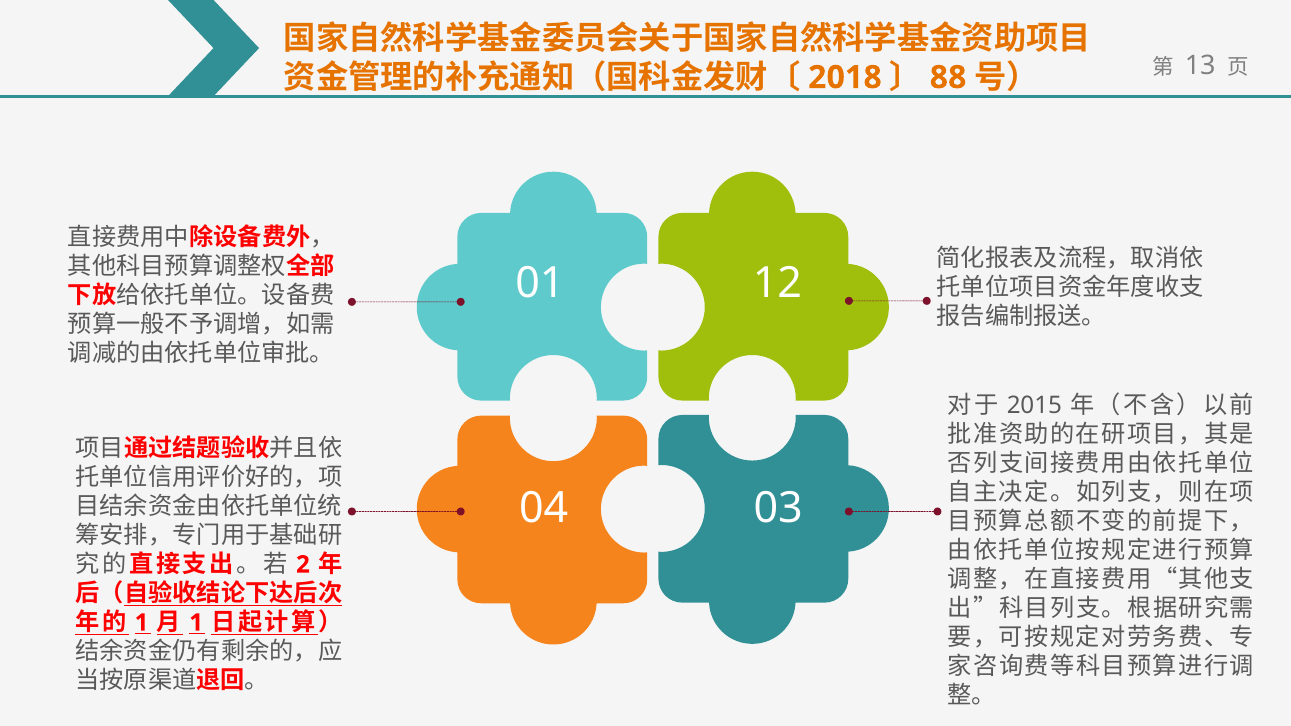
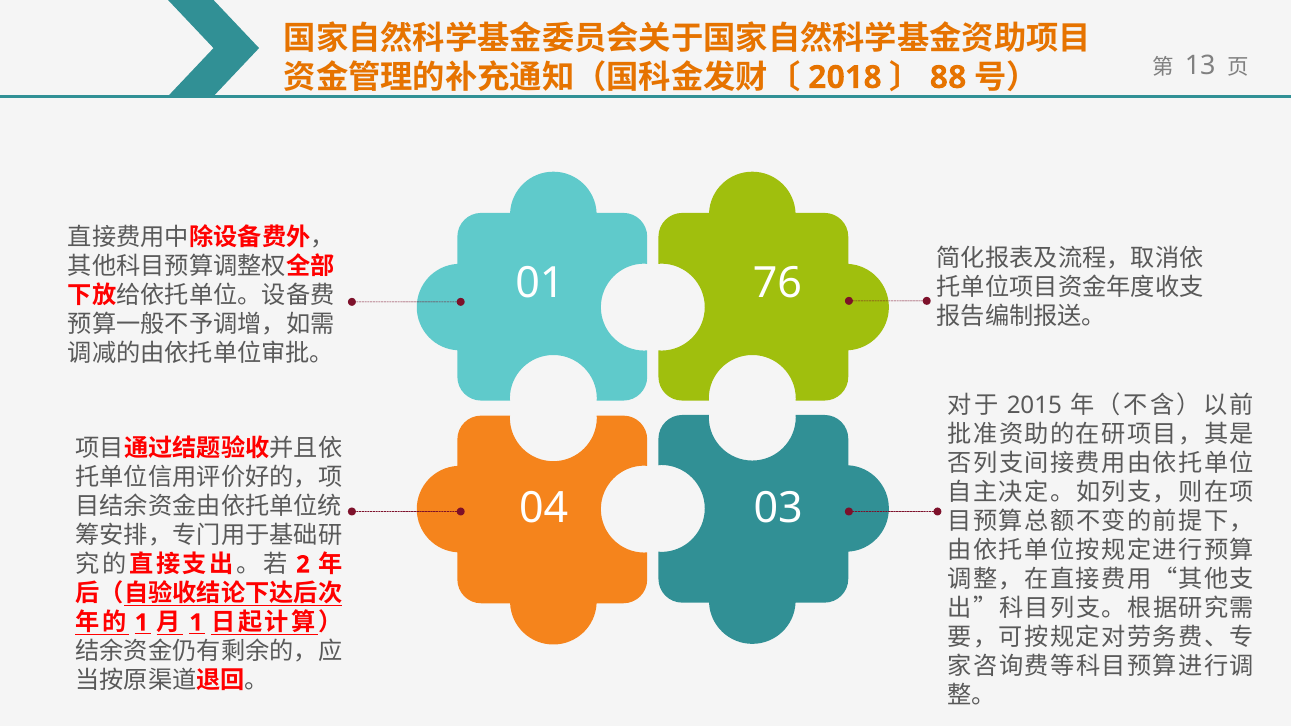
12: 12 -> 76
